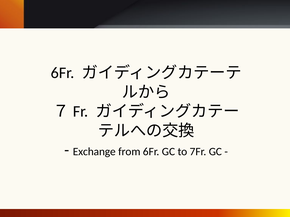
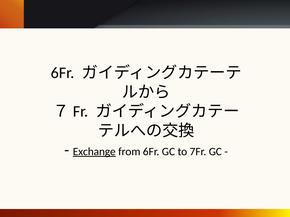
Exchange underline: none -> present
